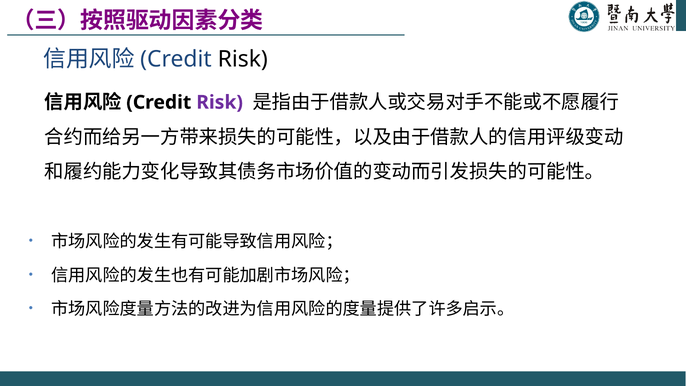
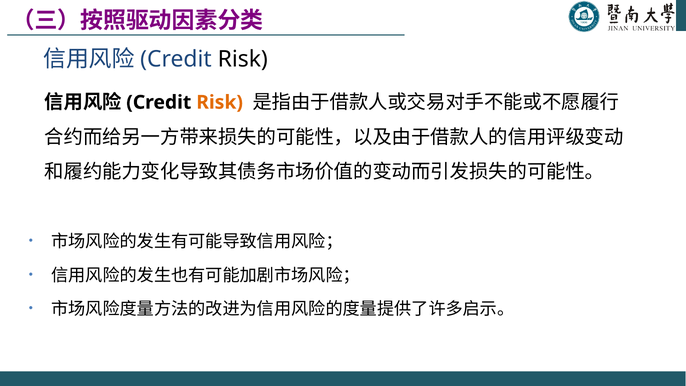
Risk at (220, 102) colour: purple -> orange
